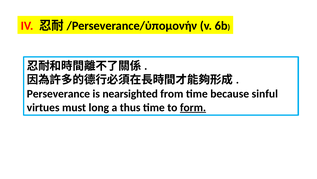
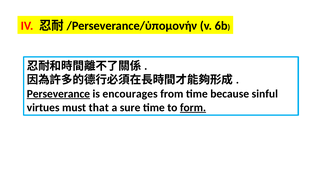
Perseverance underline: none -> present
nearsighted: nearsighted -> encourages
long: long -> that
thus: thus -> sure
